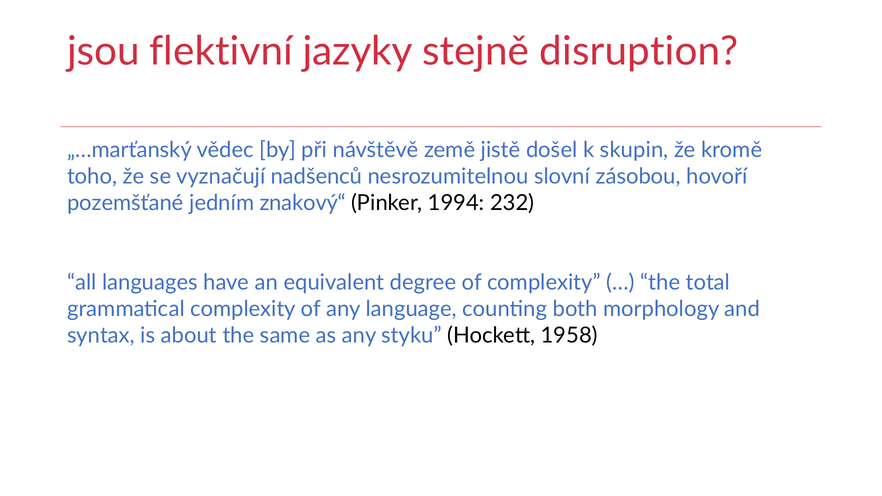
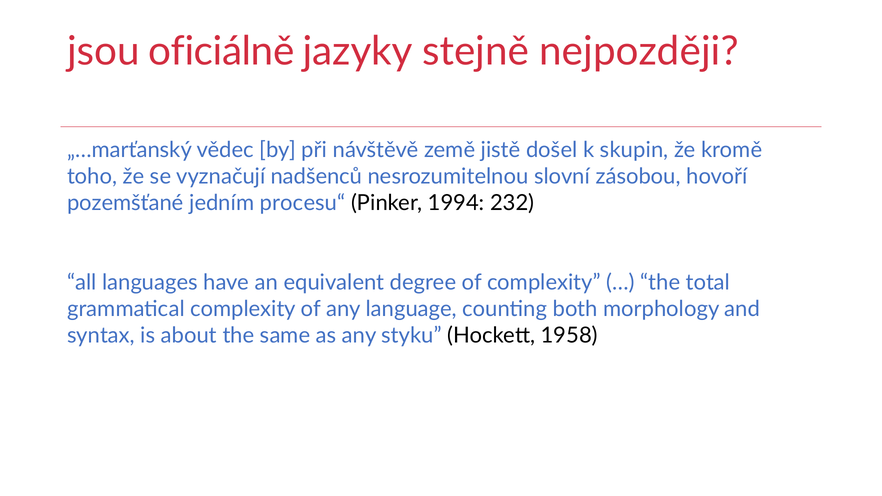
flektivní: flektivní -> oficiálně
disruption: disruption -> nejpozději
znakový“: znakový“ -> procesu“
